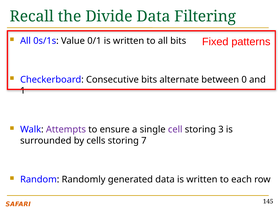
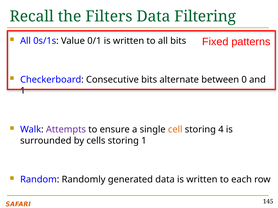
Divide: Divide -> Filters
cell colour: purple -> orange
3: 3 -> 4
storing 7: 7 -> 1
